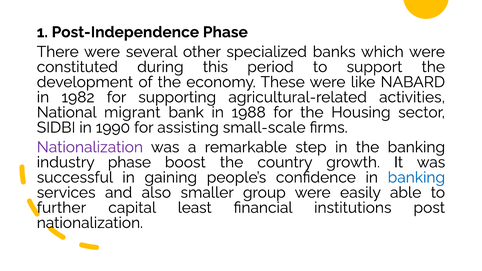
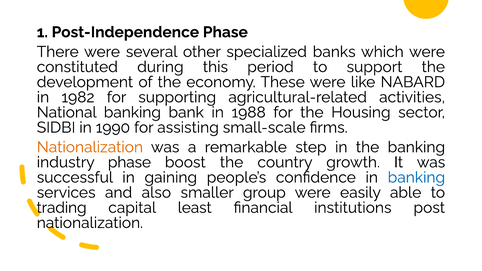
National migrant: migrant -> banking
Nationalization at (90, 147) colour: purple -> orange
further: further -> trading
